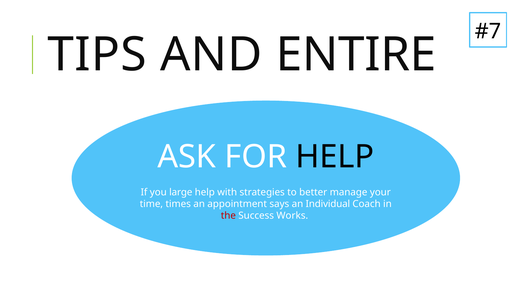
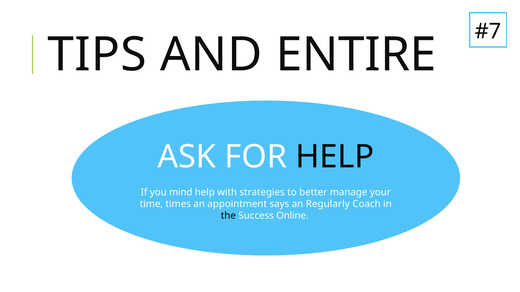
large: large -> mind
Individual: Individual -> Regularly
the colour: red -> black
Works: Works -> Online
